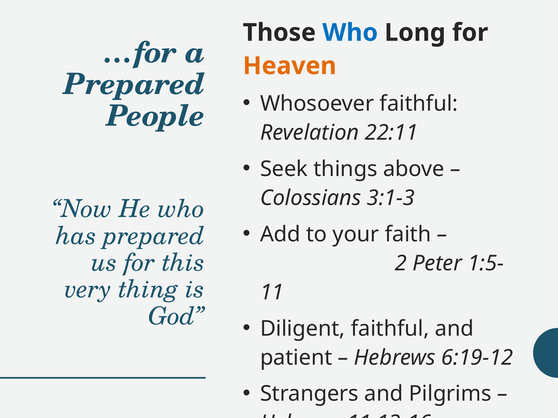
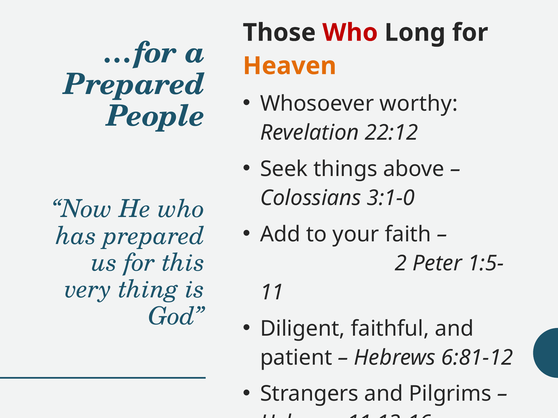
Who at (350, 33) colour: blue -> red
Whosoever faithful: faithful -> worthy
22:11: 22:11 -> 22:12
3:1-3: 3:1-3 -> 3:1-0
6:19-12: 6:19-12 -> 6:81-12
